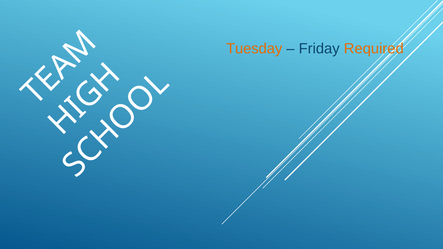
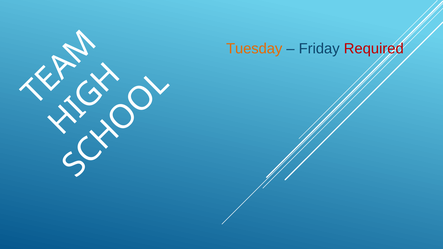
Required colour: orange -> red
